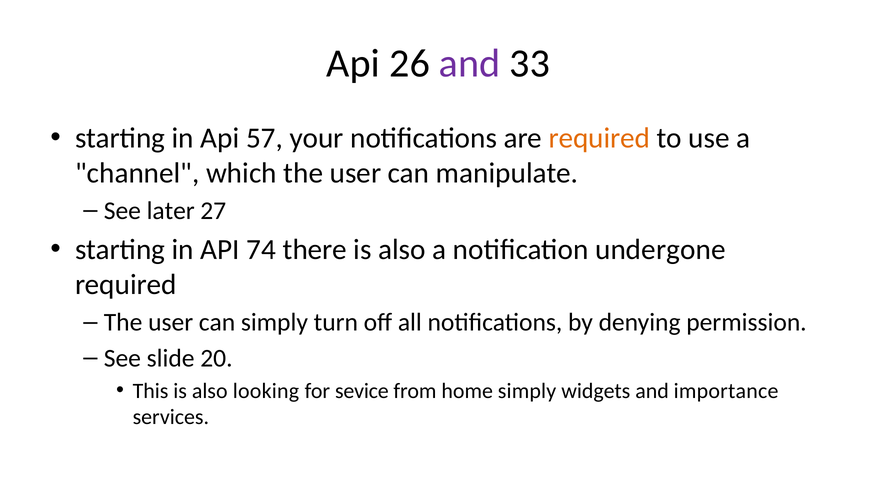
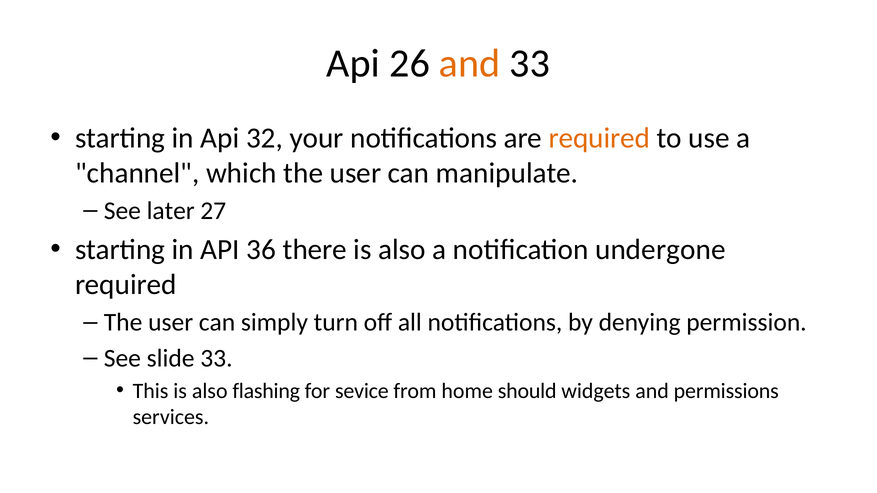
and at (470, 64) colour: purple -> orange
57: 57 -> 32
74: 74 -> 36
slide 20: 20 -> 33
looking: looking -> flashing
home simply: simply -> should
importance: importance -> permissions
